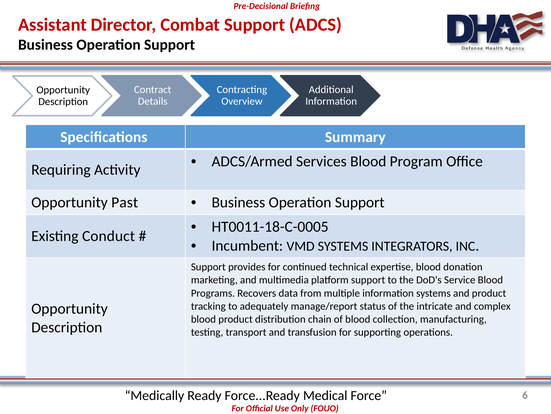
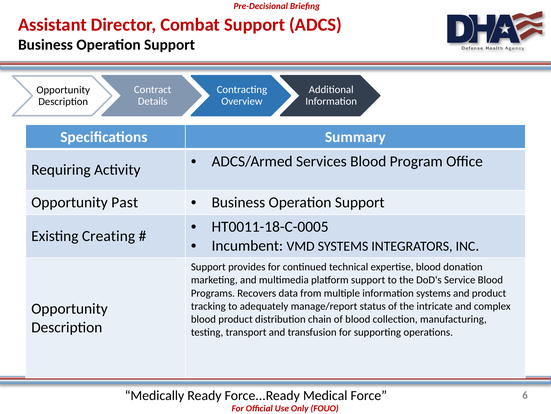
Conduct: Conduct -> Creating
